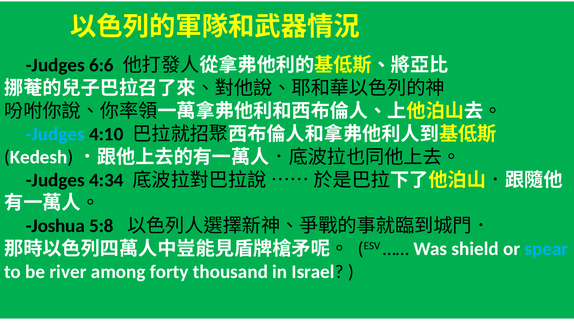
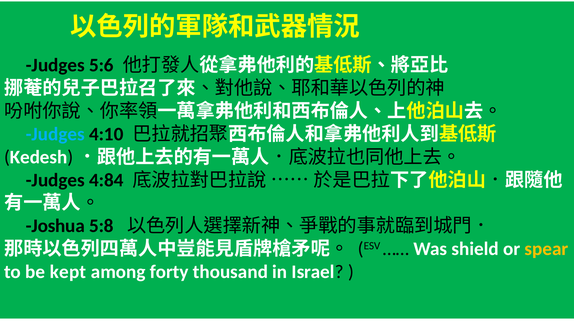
6:6: 6:6 -> 5:6
4:34: 4:34 -> 4:84
spear colour: light blue -> yellow
river: river -> kept
